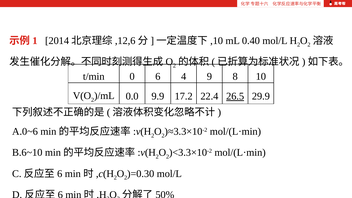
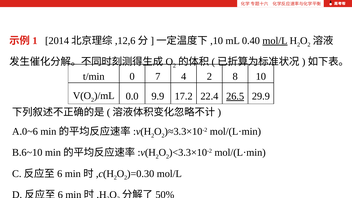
mol/L at (275, 41) underline: none -> present
0 6: 6 -> 7
4 9: 9 -> 2
